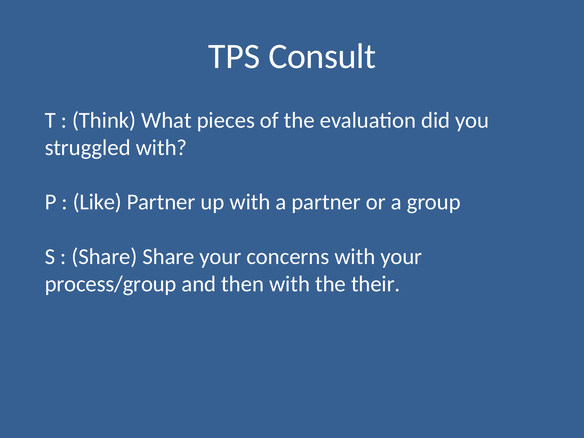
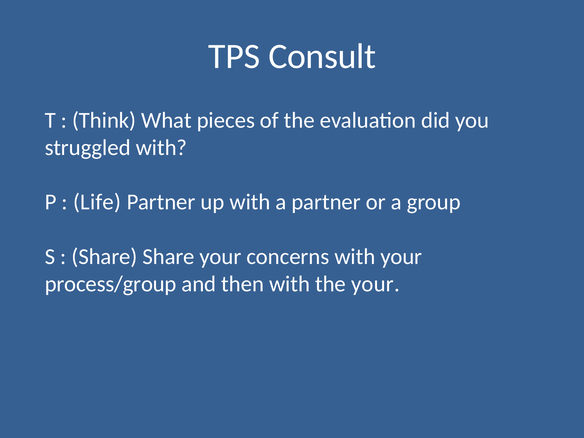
Like: Like -> Life
the their: their -> your
